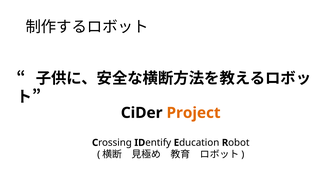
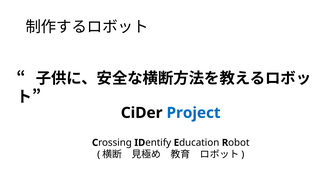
Project colour: orange -> blue
